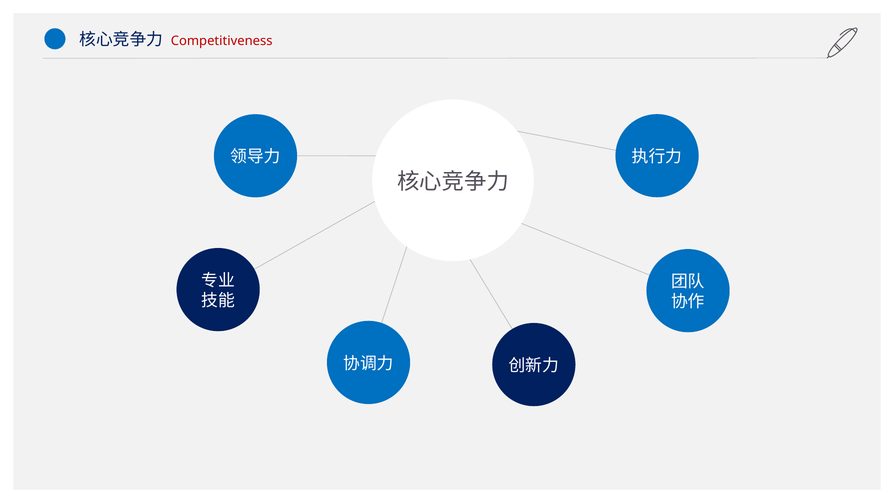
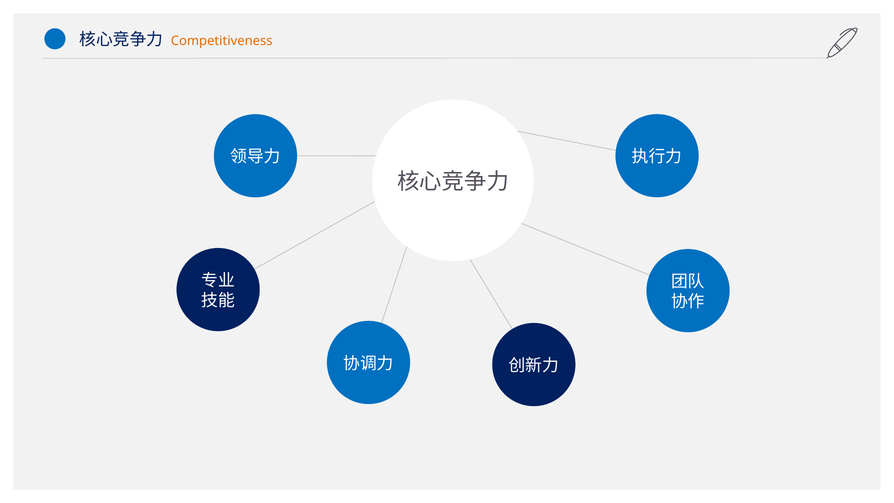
Competitiveness colour: red -> orange
